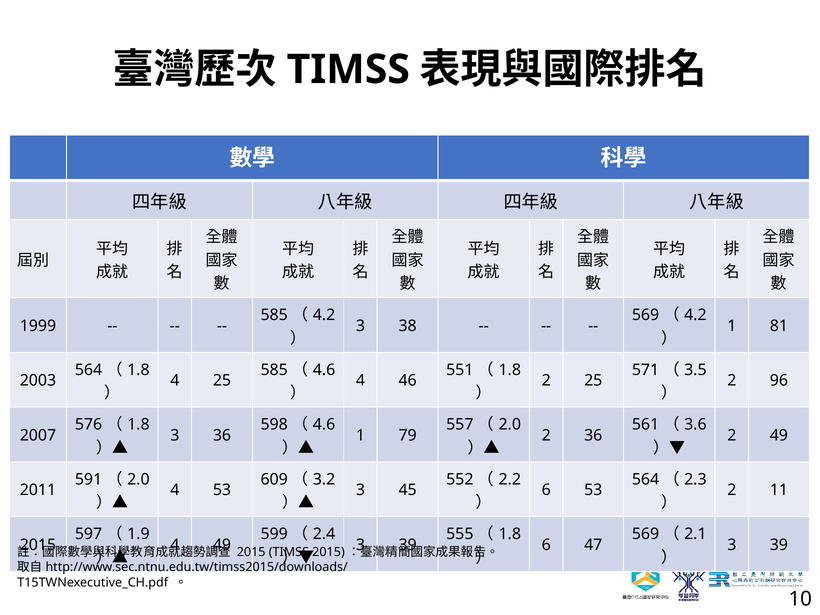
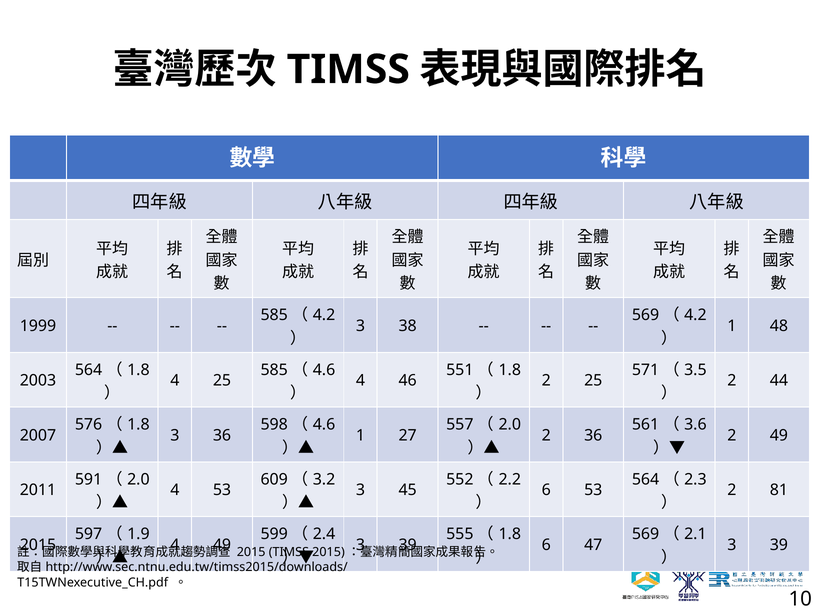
81: 81 -> 48
96: 96 -> 44
79: 79 -> 27
11: 11 -> 81
